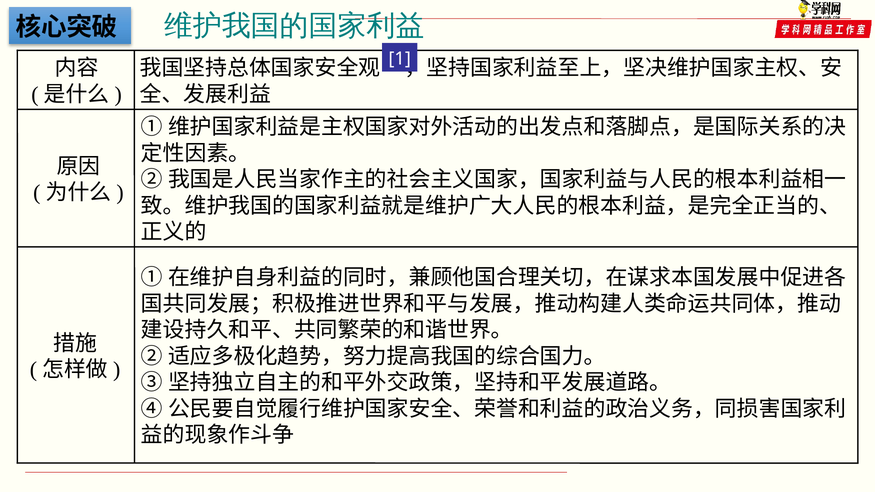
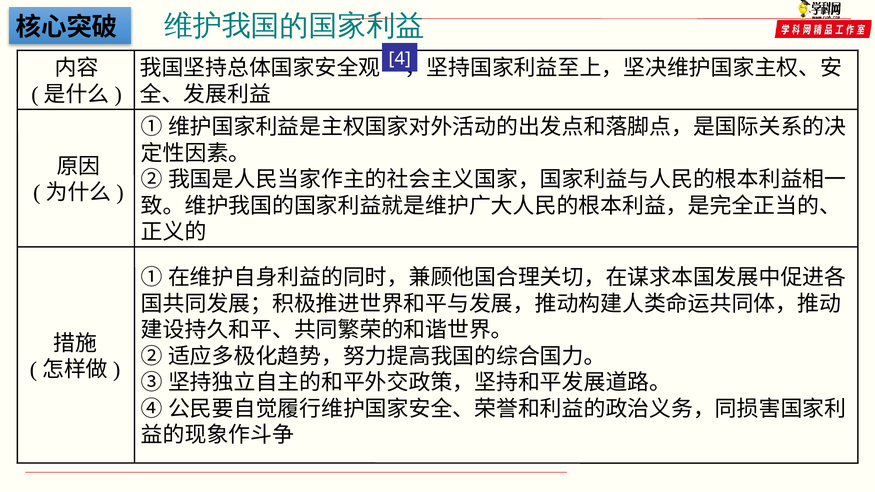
1: 1 -> 4
